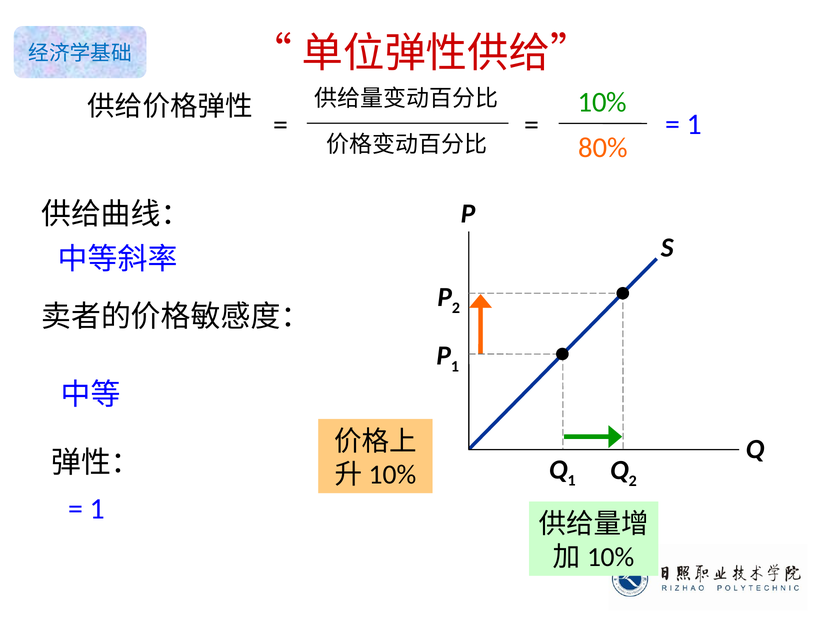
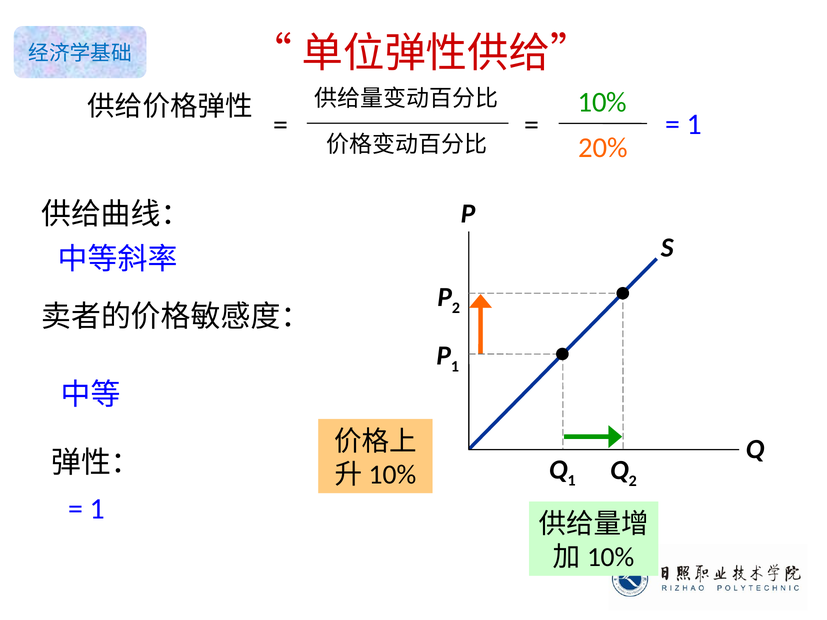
80%: 80% -> 20%
